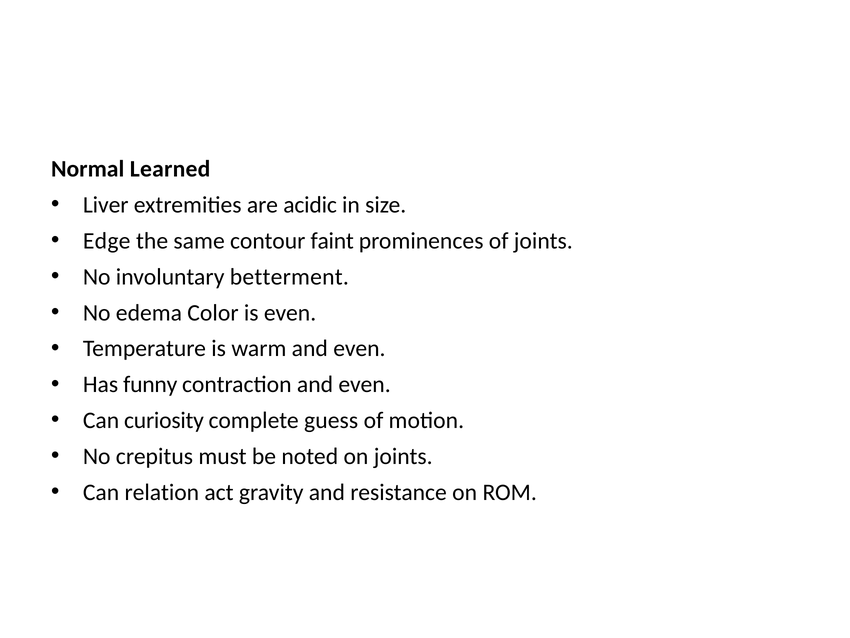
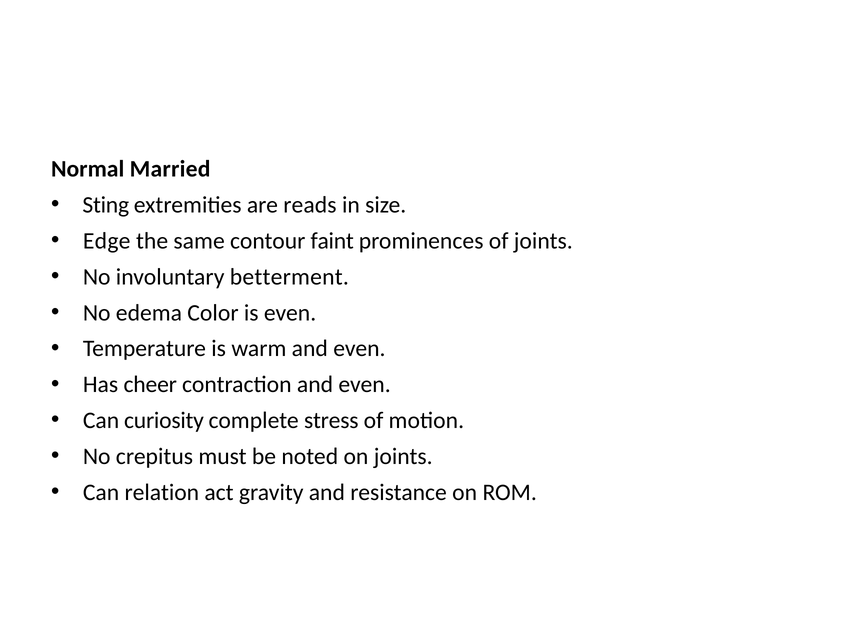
Learned: Learned -> Married
Liver: Liver -> Sting
acidic: acidic -> reads
funny: funny -> cheer
guess: guess -> stress
